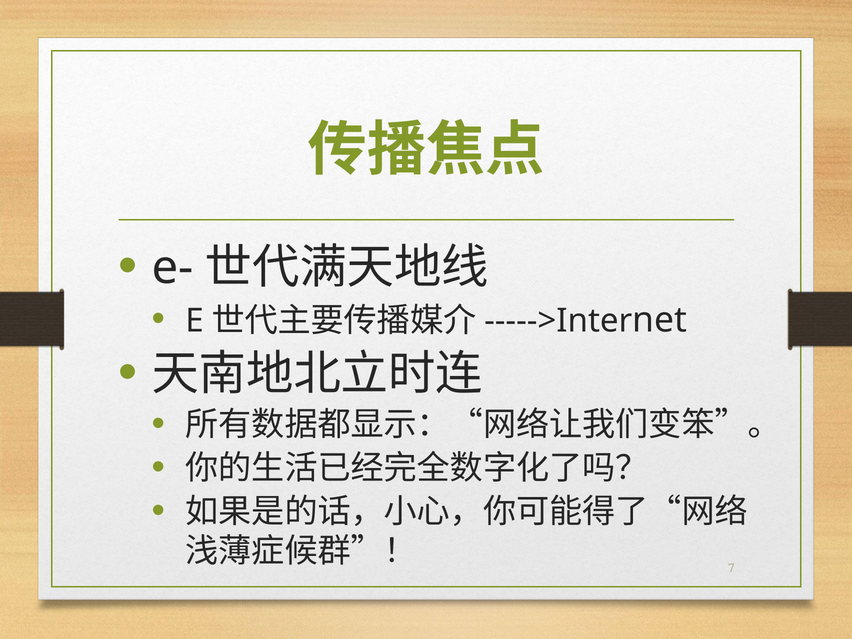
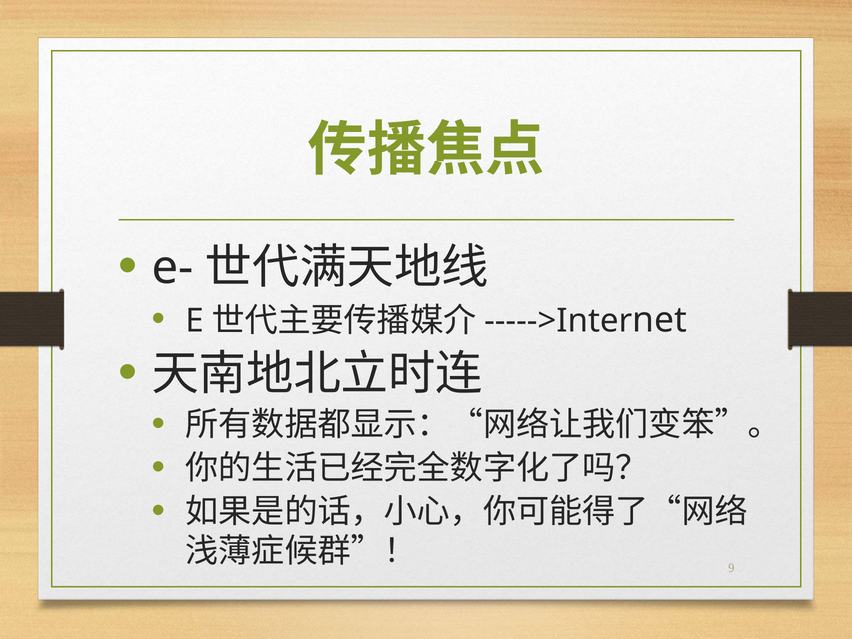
7: 7 -> 9
